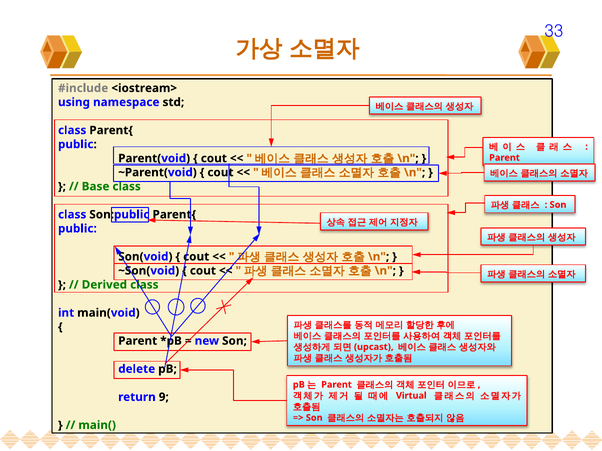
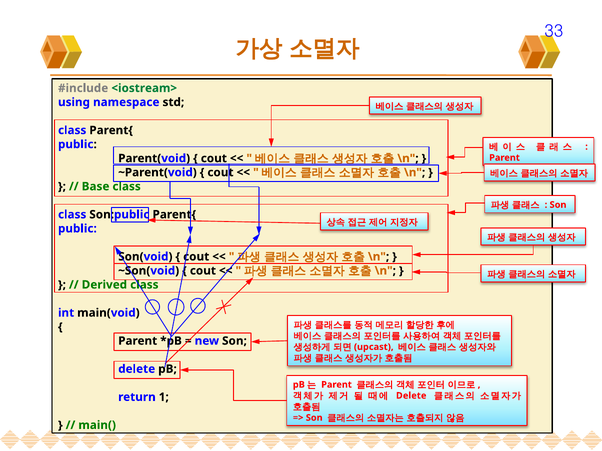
<iostream> colour: black -> green
Virtual at (411, 396): Virtual -> Delete
9: 9 -> 1
